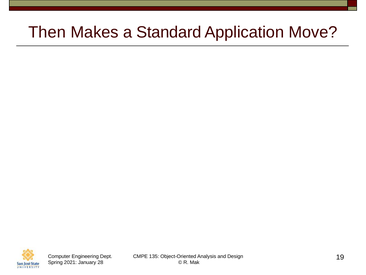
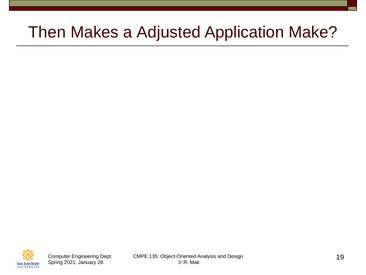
Standard: Standard -> Adjusted
Move: Move -> Make
